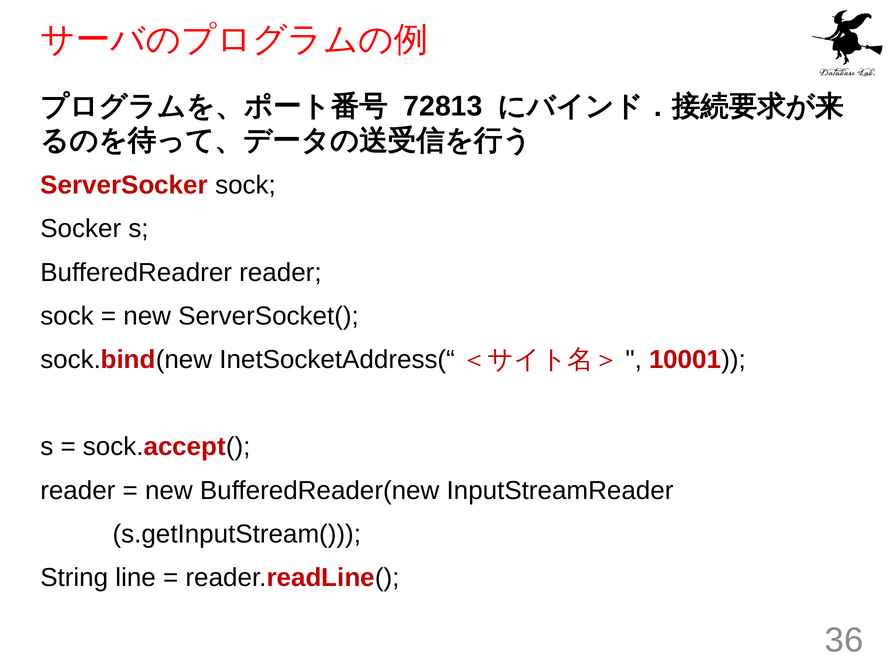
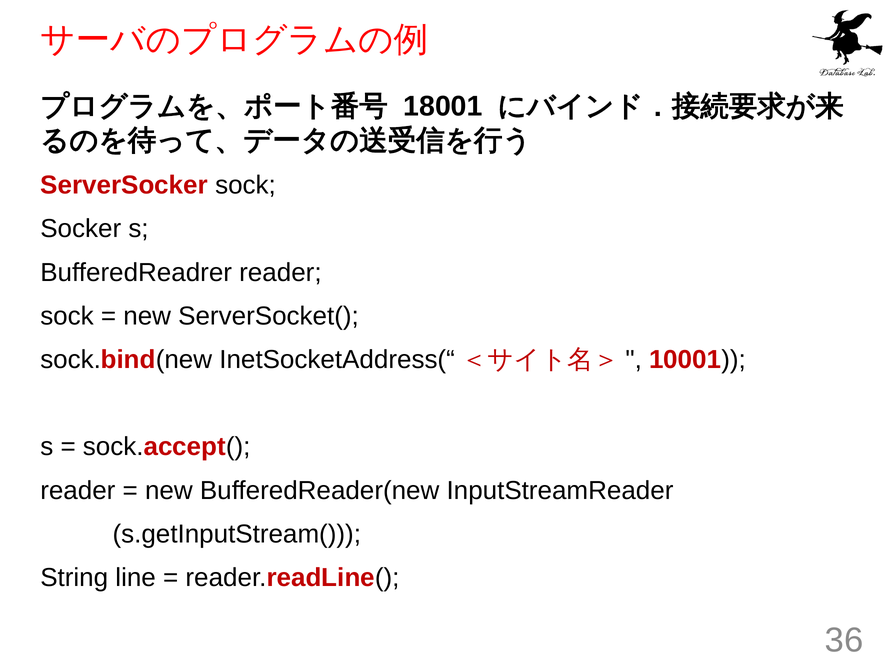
72813: 72813 -> 18001
